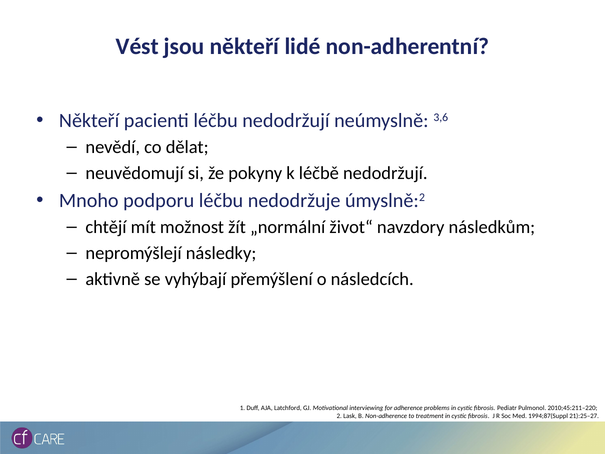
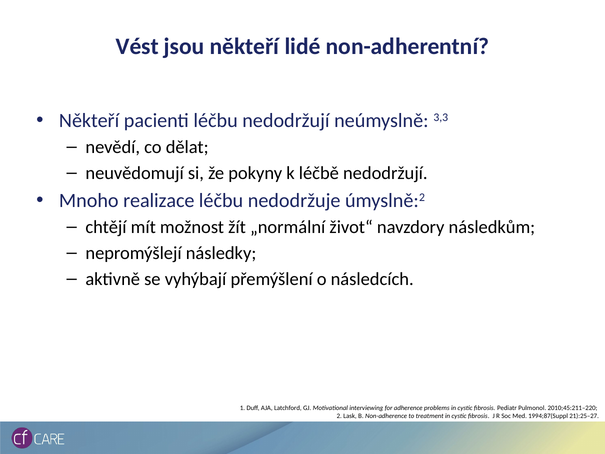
3,6: 3,6 -> 3,3
podporu: podporu -> realizace
